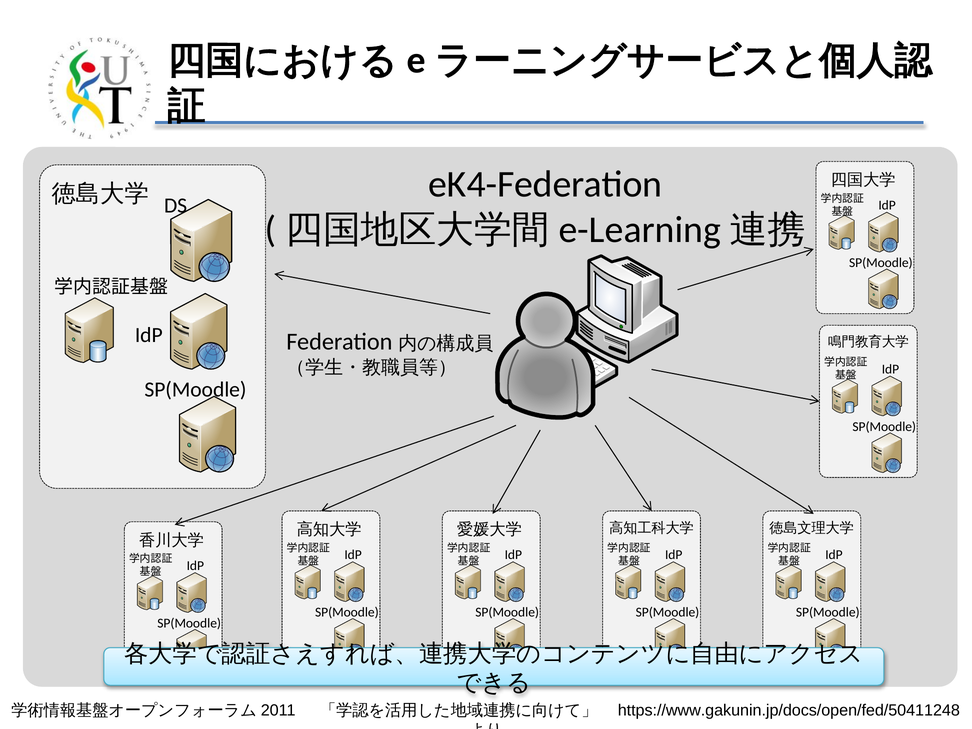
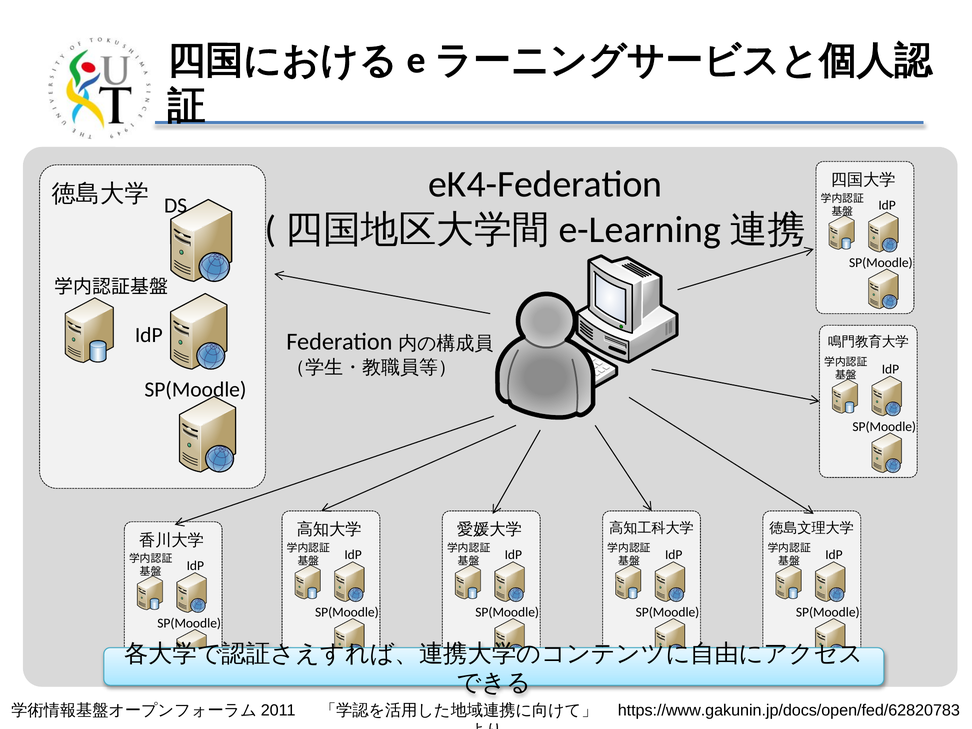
https://www.gakunin.jp/docs/open/fed/50411248: https://www.gakunin.jp/docs/open/fed/50411248 -> https://www.gakunin.jp/docs/open/fed/62820783
